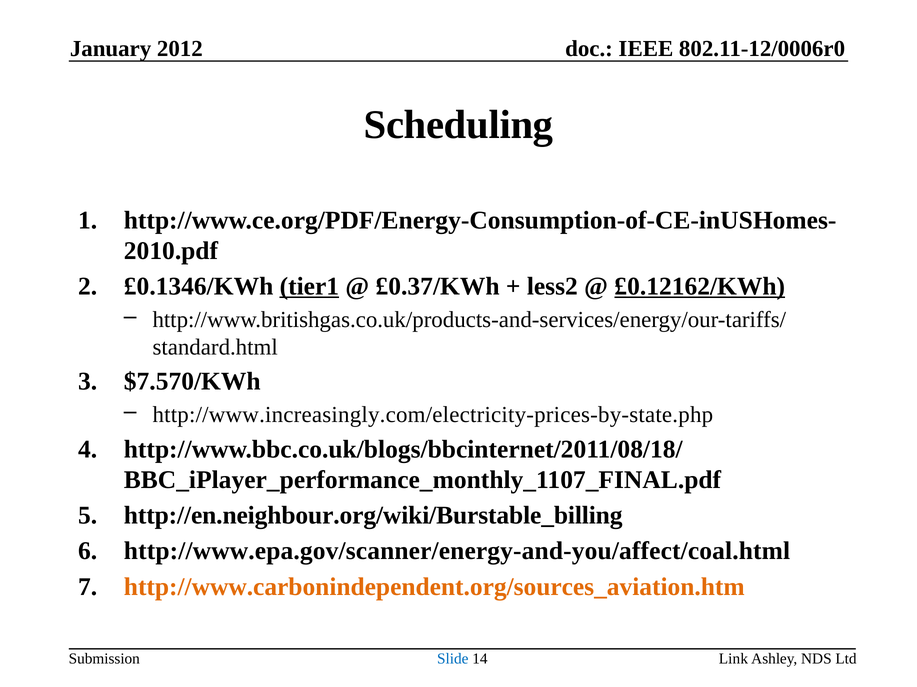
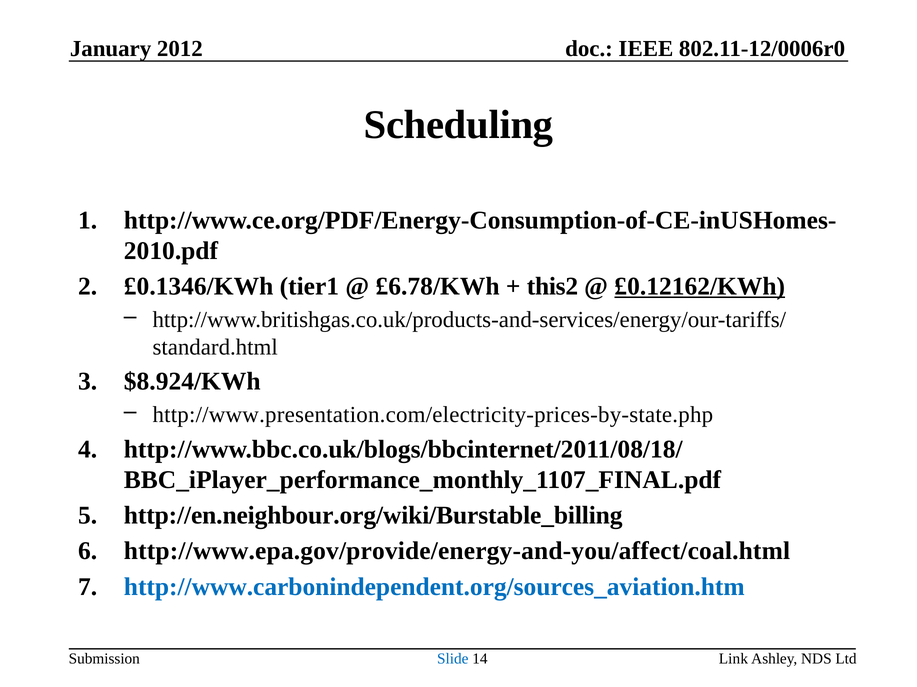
tier1 underline: present -> none
£0.37/KWh: £0.37/KWh -> £6.78/KWh
less2: less2 -> this2
$7.570/KWh: $7.570/KWh -> $8.924/KWh
http://www.increasingly.com/electricity-prices-by-state.php: http://www.increasingly.com/electricity-prices-by-state.php -> http://www.presentation.com/electricity-prices-by-state.php
http://www.epa.gov/scanner/energy-and-you/affect/coal.html: http://www.epa.gov/scanner/energy-and-you/affect/coal.html -> http://www.epa.gov/provide/energy-and-you/affect/coal.html
http://www.carbonindependent.org/sources_aviation.htm colour: orange -> blue
